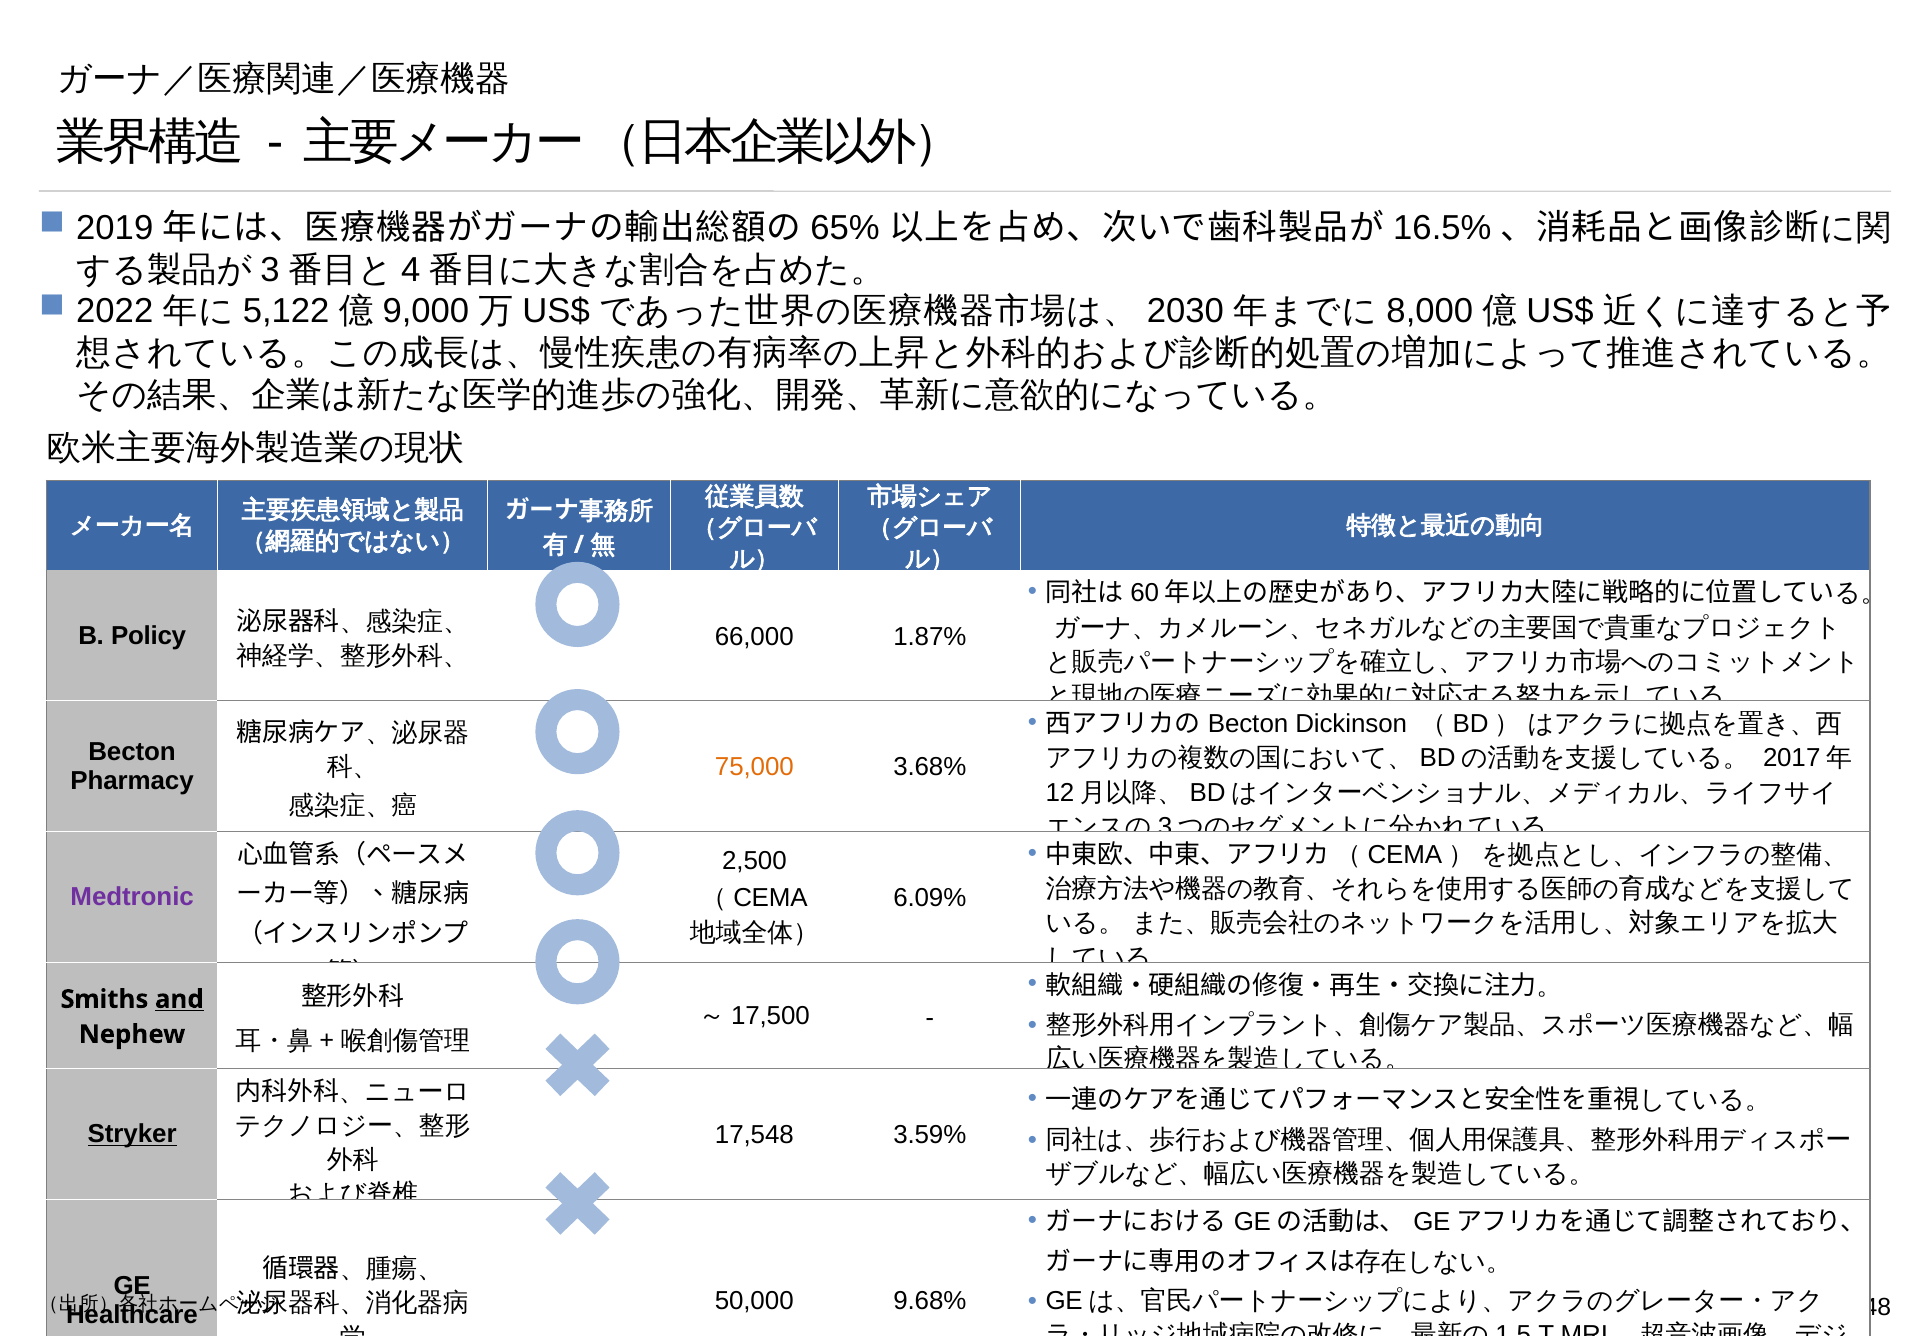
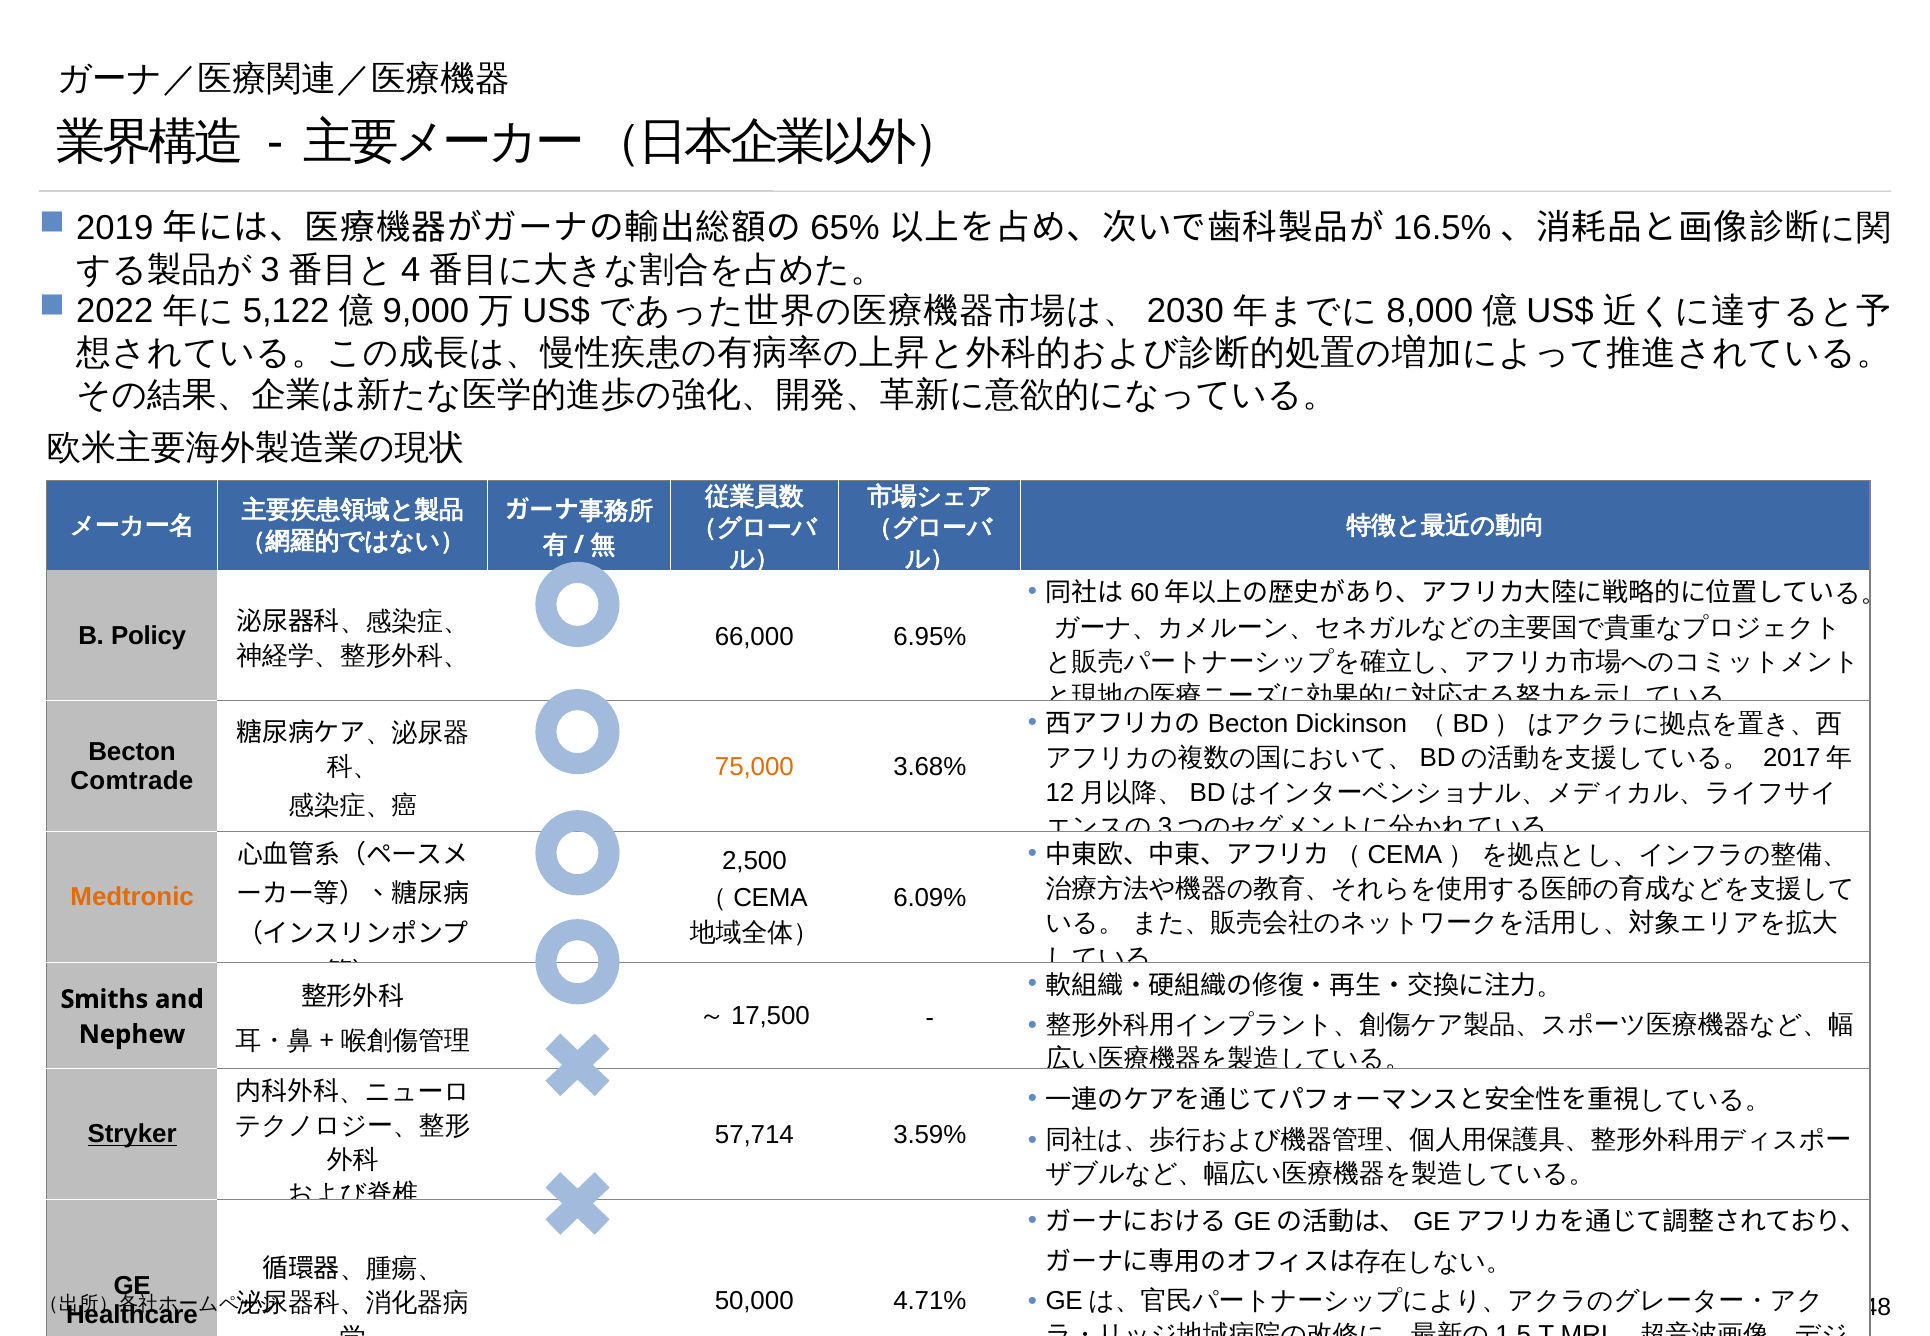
1.87%: 1.87% -> 6.95%
Pharmacy: Pharmacy -> Comtrade
Medtronic colour: purple -> orange
and underline: present -> none
17,548: 17,548 -> 57,714
9.68%: 9.68% -> 4.71%
